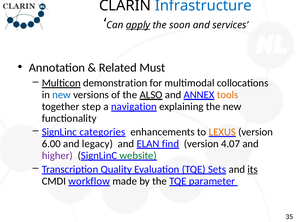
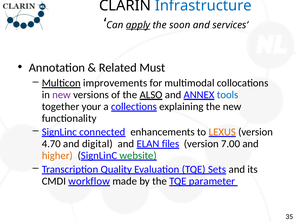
demonstration: demonstration -> improvements
new at (62, 95) colour: blue -> purple
tools colour: orange -> blue
step: step -> your
navigation: navigation -> collections
categories: categories -> connected
6.00: 6.00 -> 4.70
legacy: legacy -> digital
find: find -> files
4.07: 4.07 -> 7.00
higher colour: purple -> orange
its underline: present -> none
